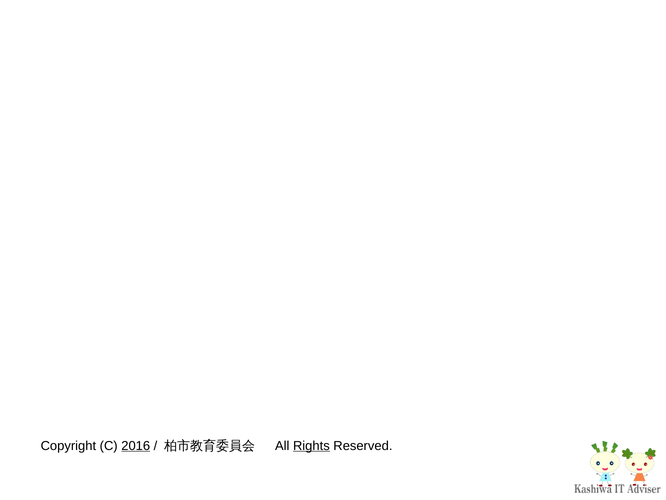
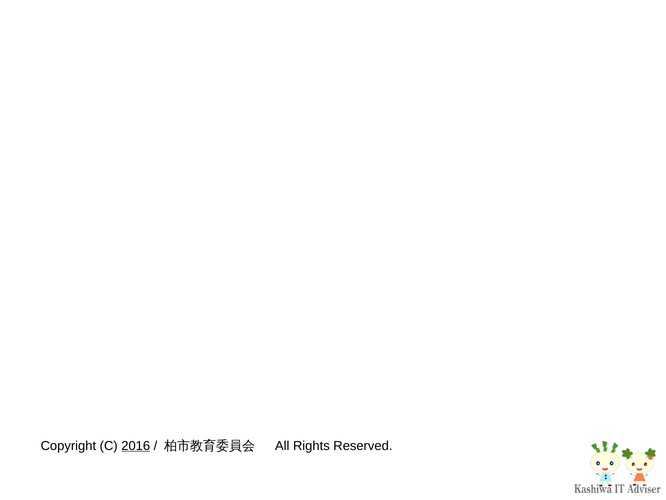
Rights underline: present -> none
